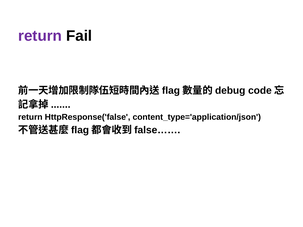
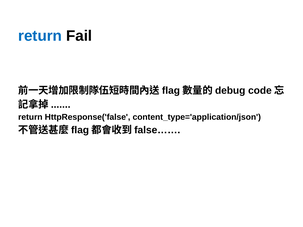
return at (40, 36) colour: purple -> blue
